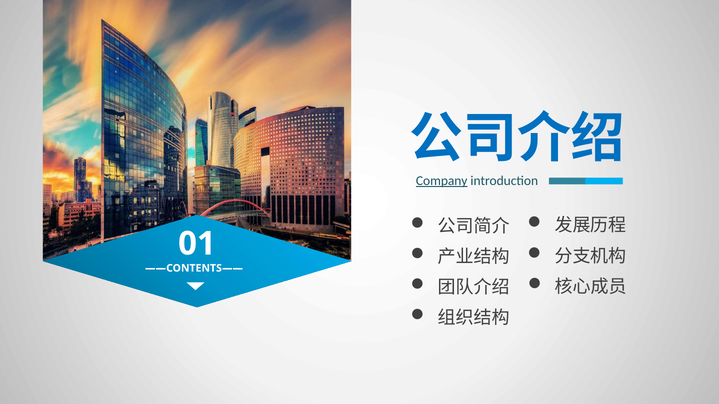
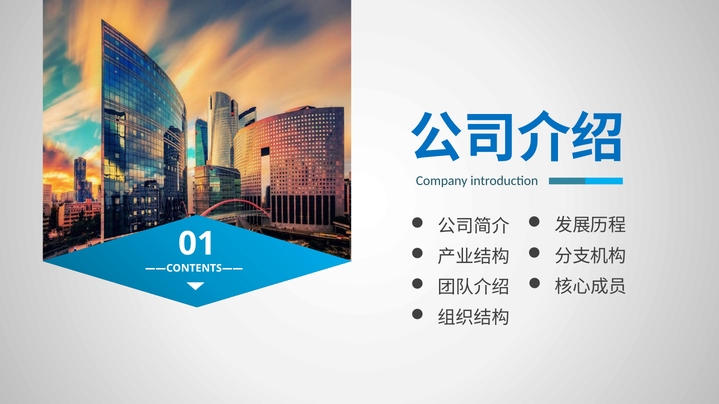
Company underline: present -> none
